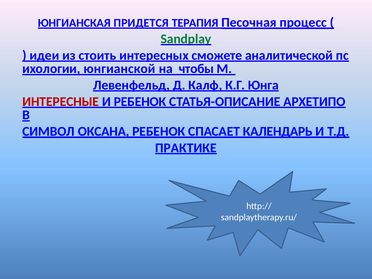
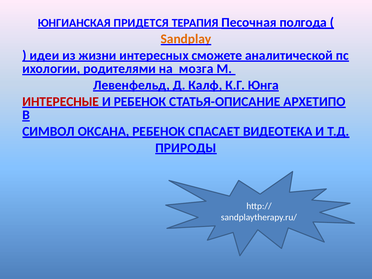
процесс: процесс -> полгода
Sandplay colour: green -> orange
стоить: стоить -> жизни
юнгианской: юнгианской -> родителями
чтобы: чтобы -> мозга
КАЛЕНДАРЬ: КАЛЕНДАРЬ -> ВИДЕОТЕКА
ПРАКТИКЕ: ПРАКТИКЕ -> ПРИРОДЫ
